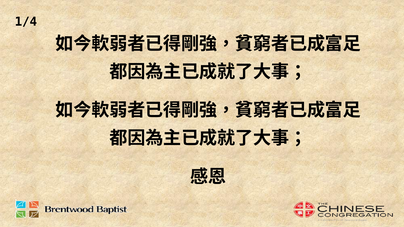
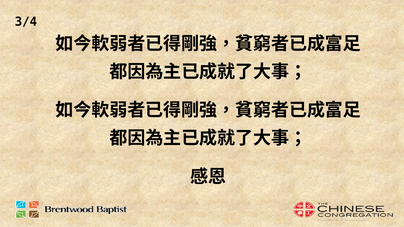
1/4: 1/4 -> 3/4
